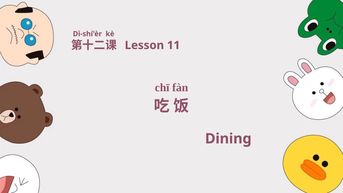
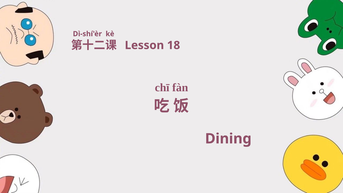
11: 11 -> 18
